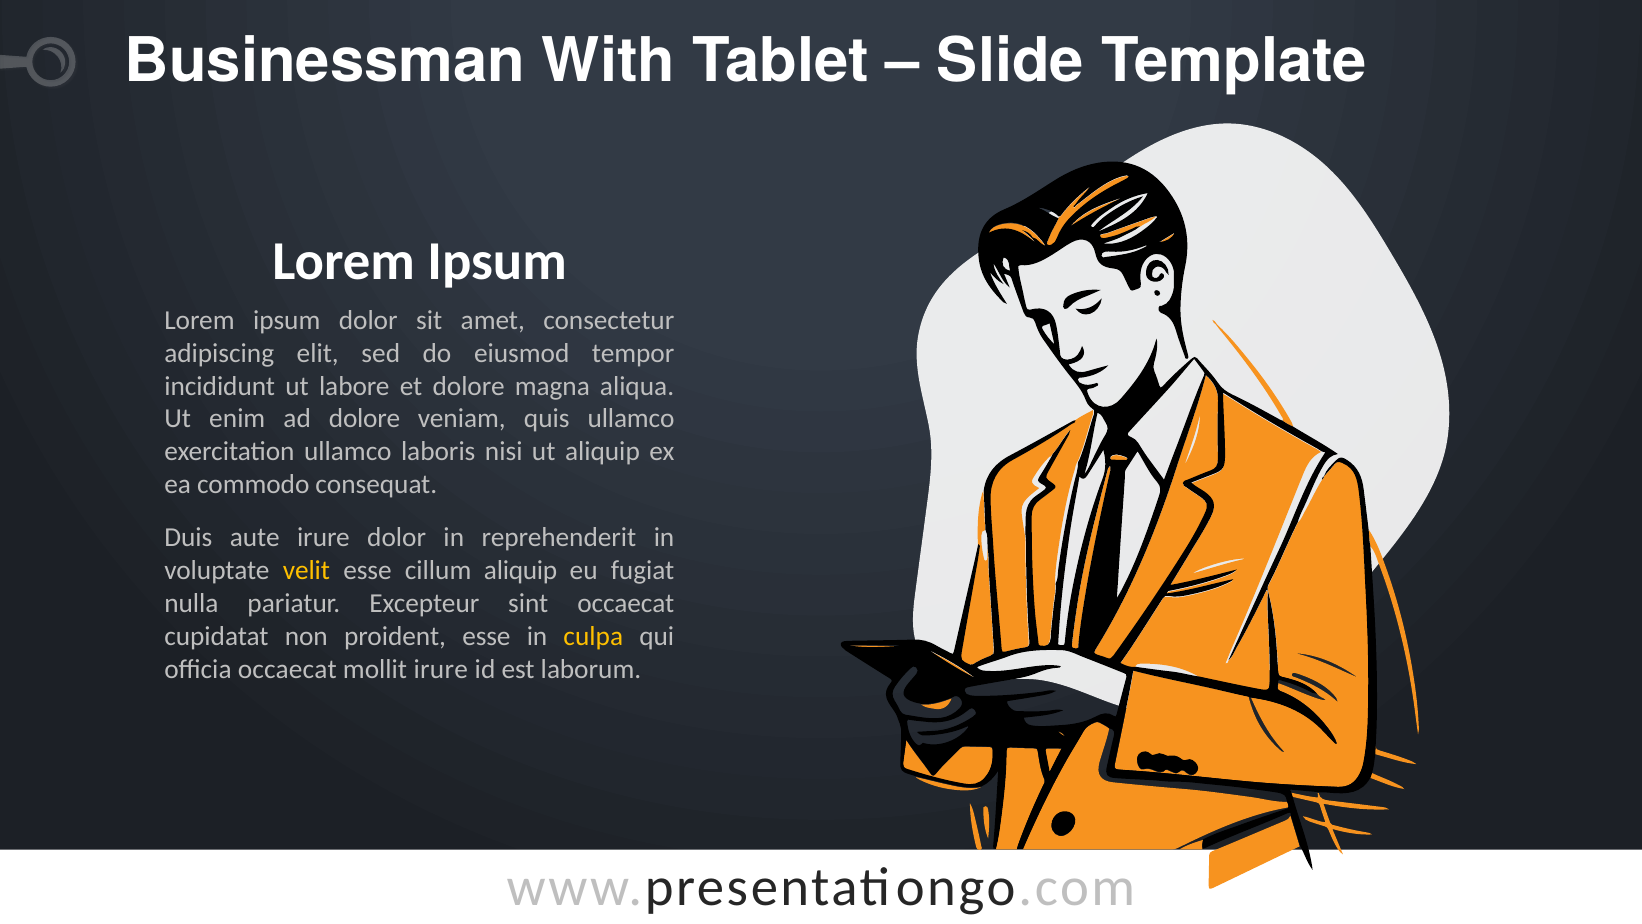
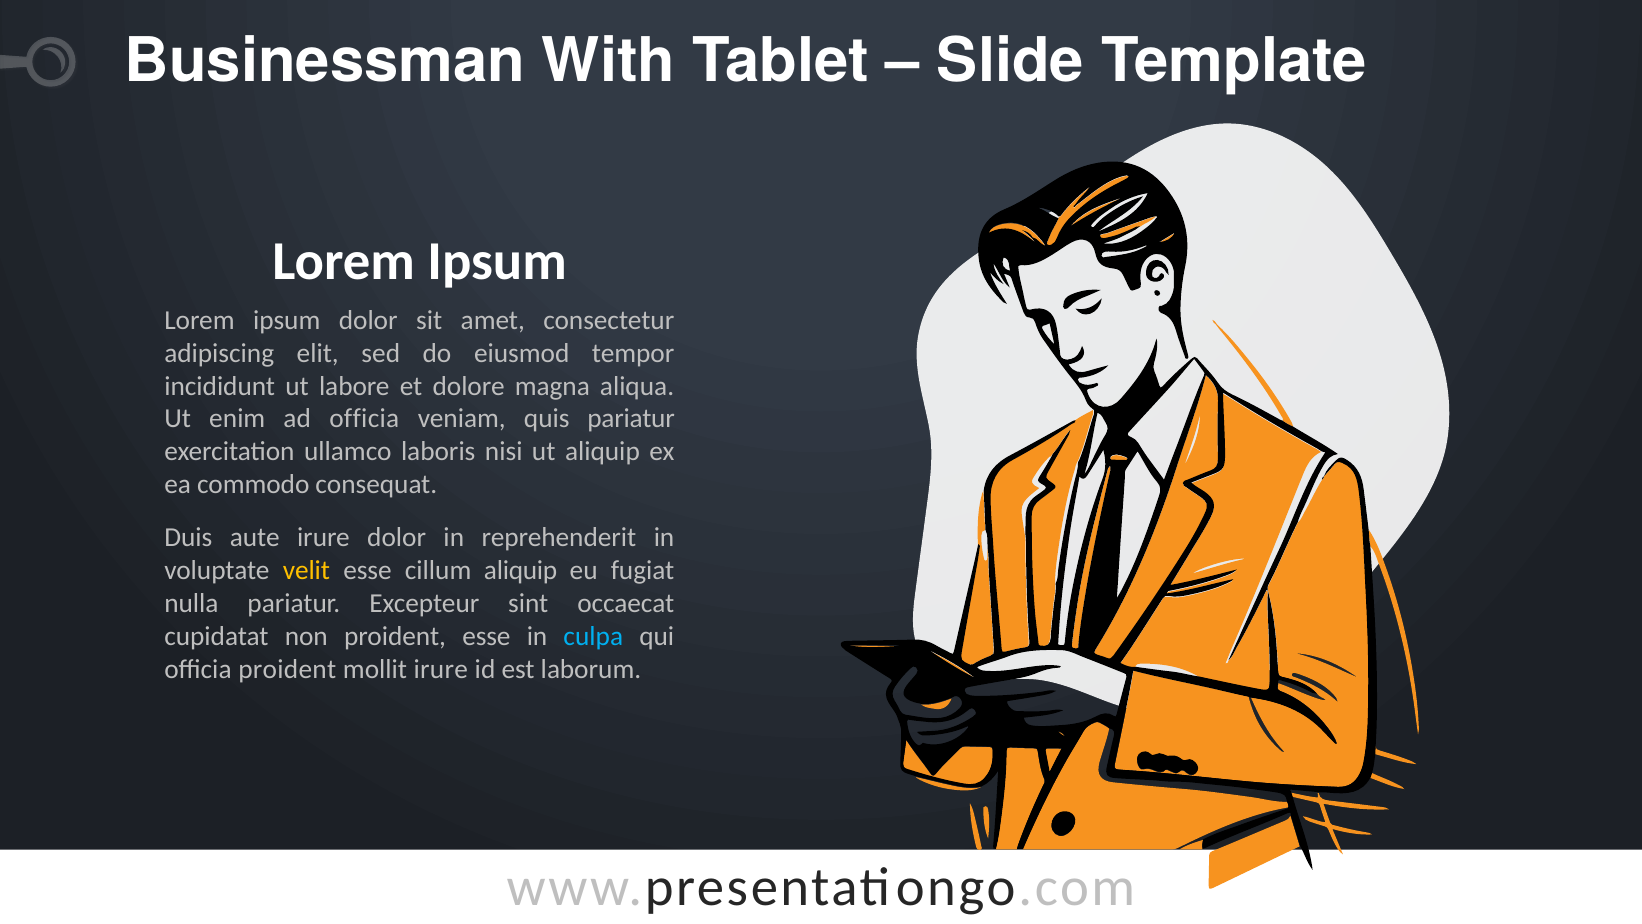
ad dolore: dolore -> officia
quis ullamco: ullamco -> pariatur
culpa colour: yellow -> light blue
officia occaecat: occaecat -> proident
